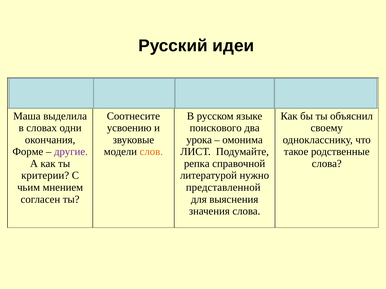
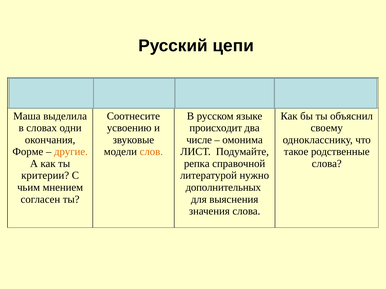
идеи: идеи -> цепи
поискового: поискового -> происходит
урока: урока -> числе
другие colour: purple -> orange
представленной: представленной -> дополнительных
